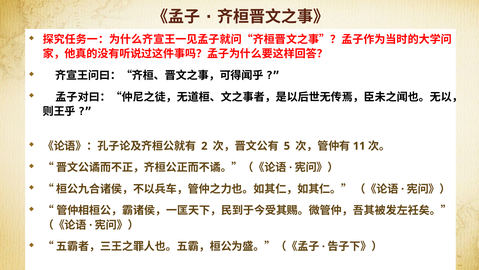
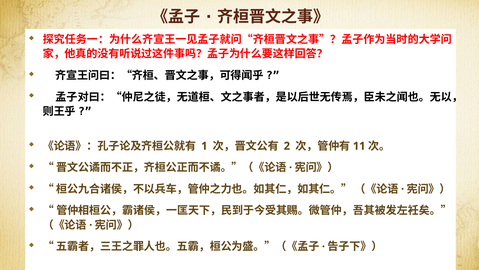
2: 2 -> 1
5: 5 -> 2
